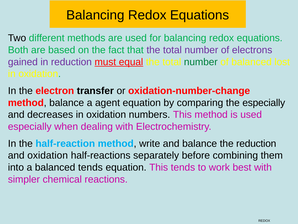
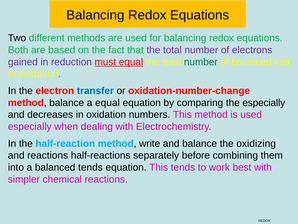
transfer colour: black -> blue
a agent: agent -> equal
the reduction: reduction -> oxidizing
and oxidation: oxidation -> reactions
